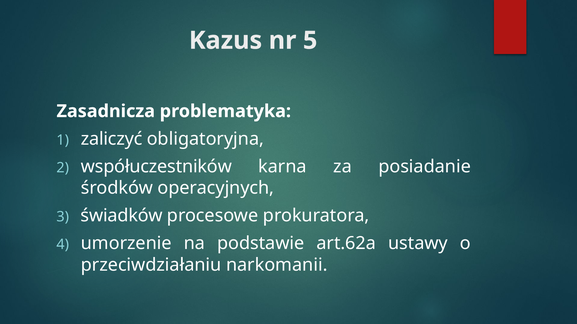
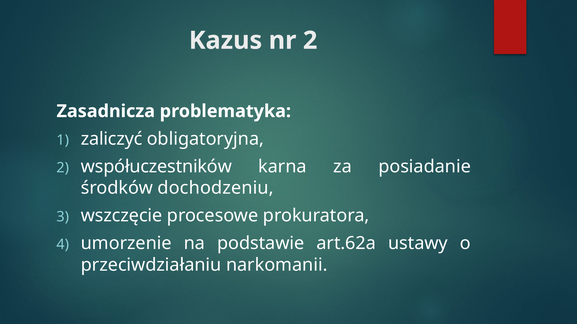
nr 5: 5 -> 2
operacyjnych: operacyjnych -> dochodzeniu
świadków: świadków -> wszczęcie
